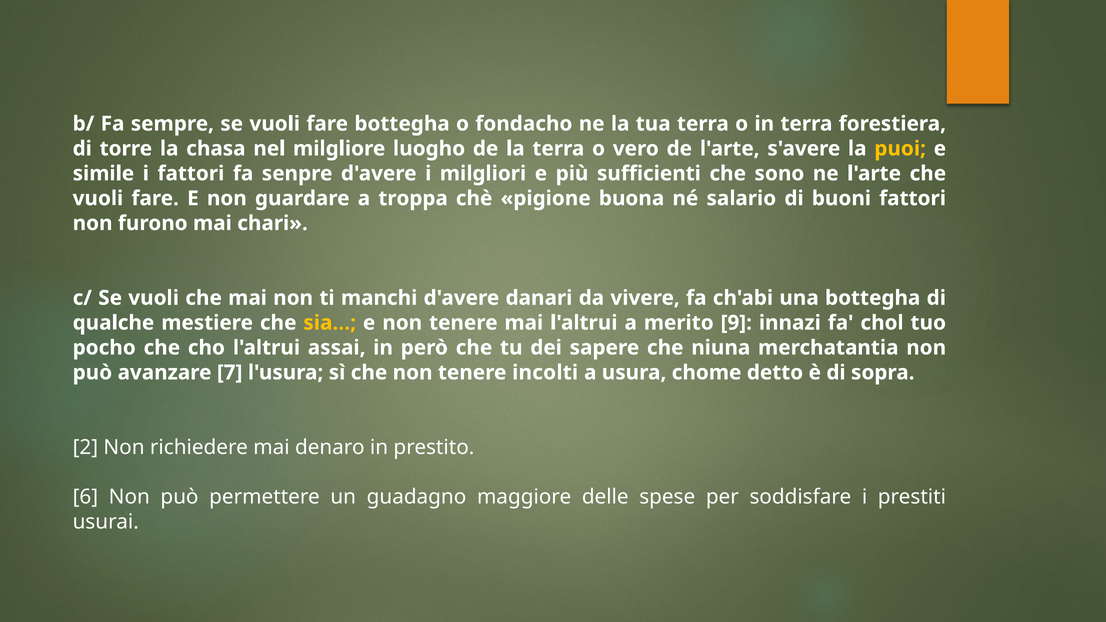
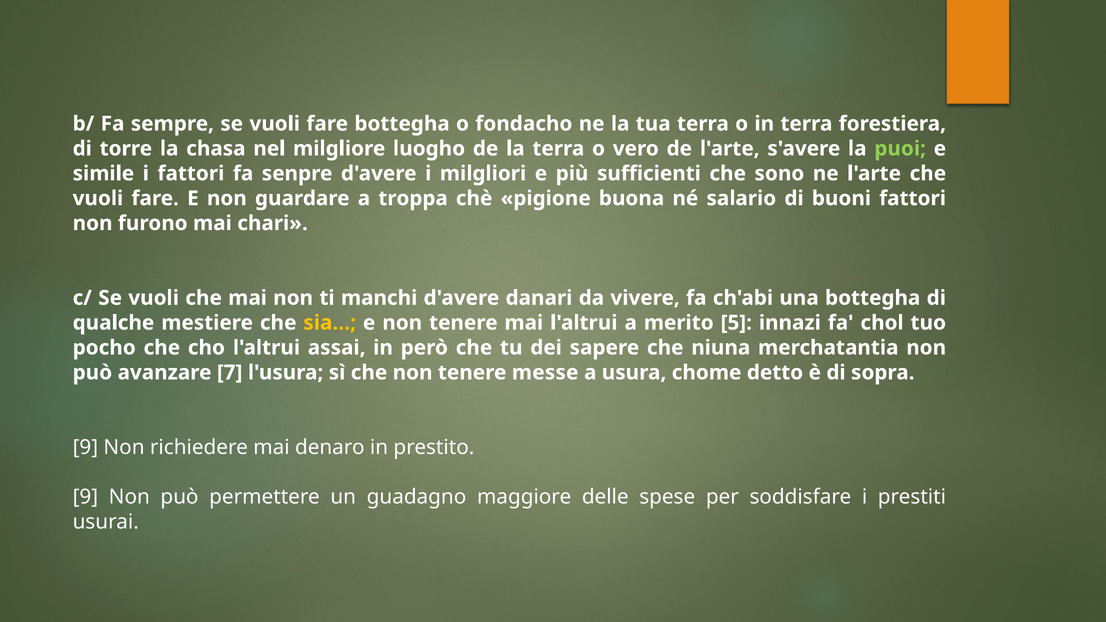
puoi colour: yellow -> light green
9: 9 -> 5
incolti: incolti -> messe
2 at (85, 447): 2 -> 9
6 at (85, 497): 6 -> 9
